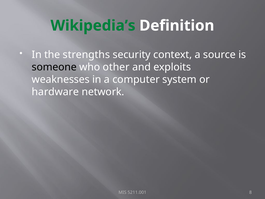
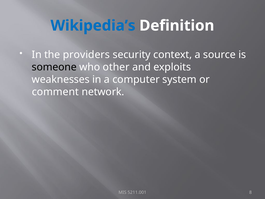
Wikipedia’s colour: green -> blue
strengths: strengths -> providers
hardware: hardware -> comment
